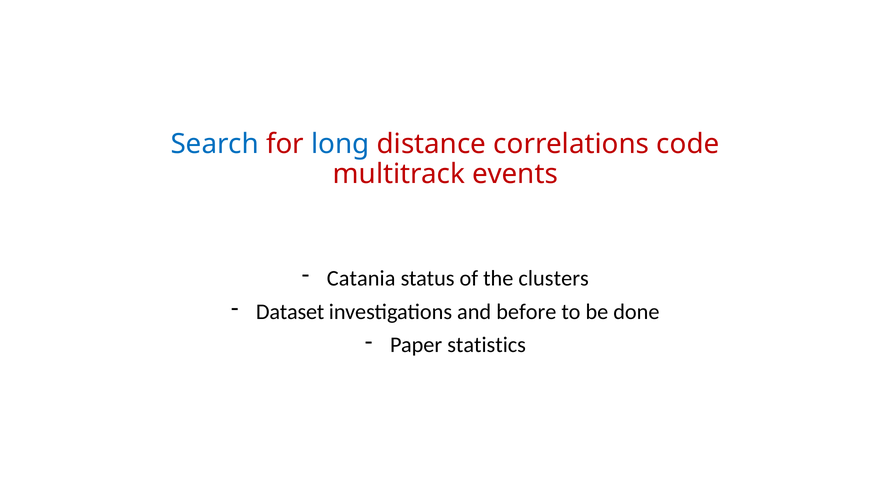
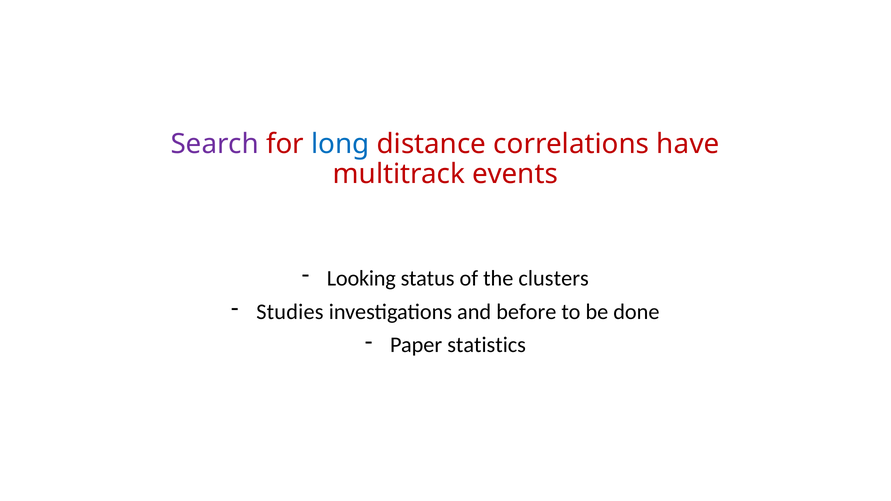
Search colour: blue -> purple
code: code -> have
Catania: Catania -> Looking
Dataset: Dataset -> Studies
